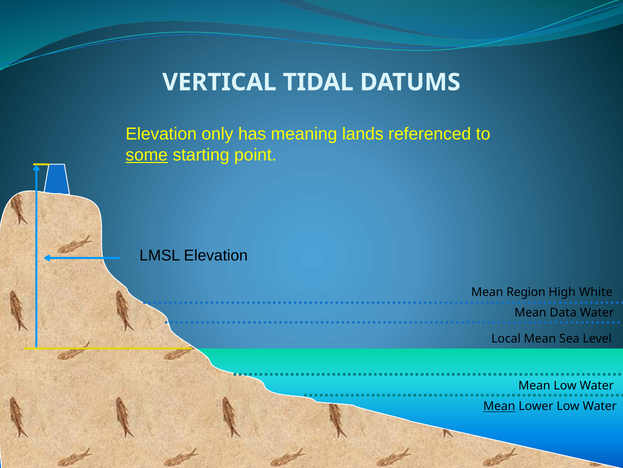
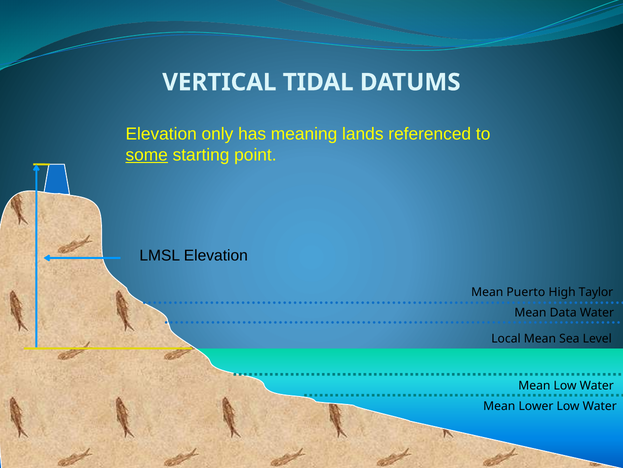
Region: Region -> Puerto
White: White -> Taylor
Mean at (499, 406) underline: present -> none
